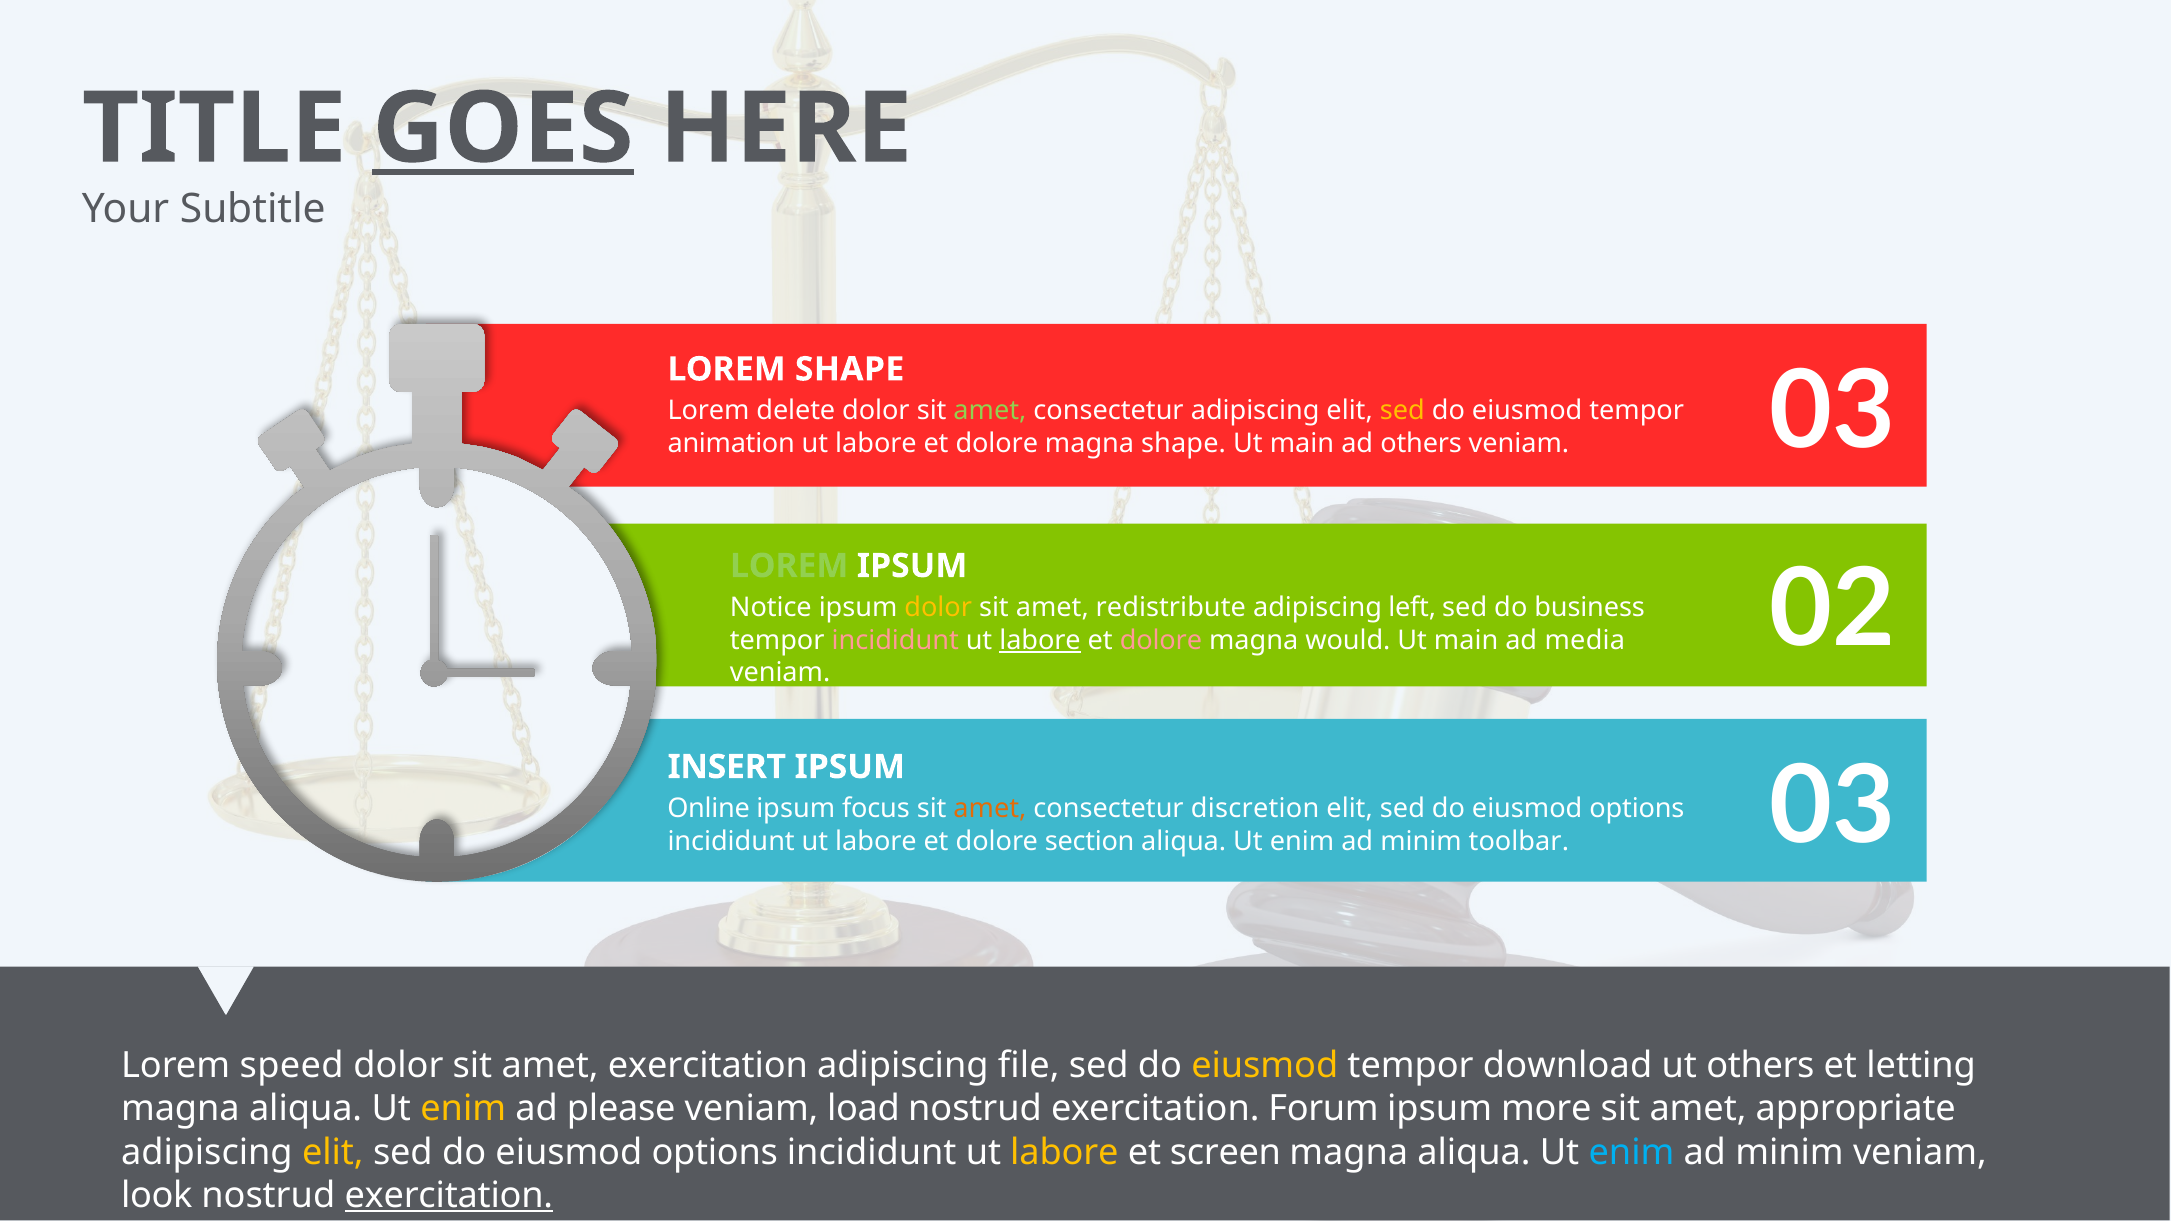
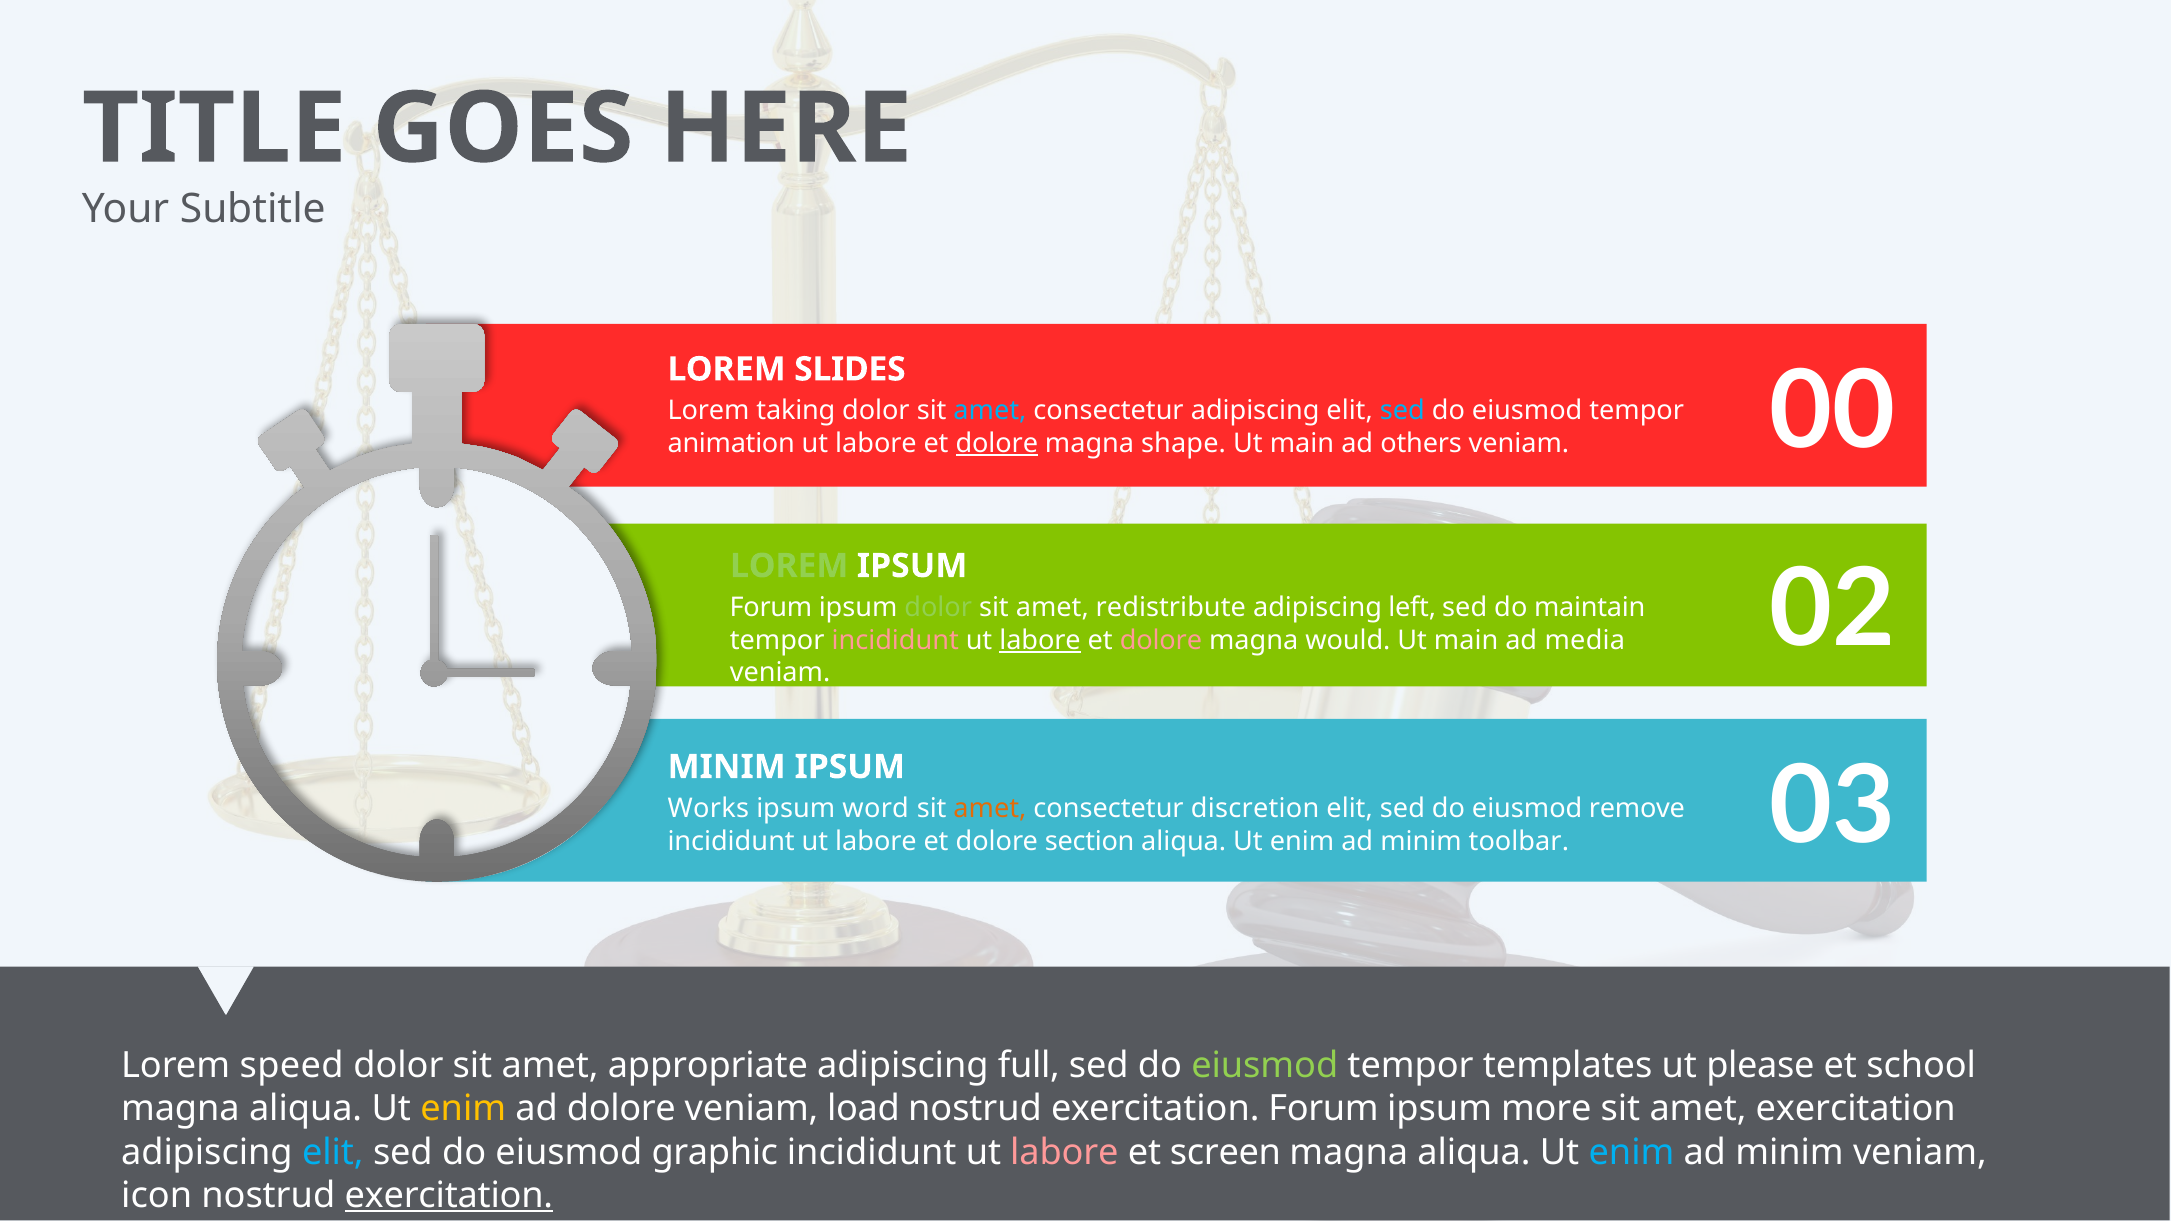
GOES underline: present -> none
LOREM SHAPE: SHAPE -> SLIDES
delete: delete -> taking
amet at (990, 411) colour: light green -> light blue
sed at (1402, 411) colour: yellow -> light blue
dolore at (997, 443) underline: none -> present
veniam 03: 03 -> 00
Notice at (771, 608): Notice -> Forum
dolor at (938, 608) colour: yellow -> light green
business: business -> maintain
INSERT at (727, 767): INSERT -> MINIM
Online: Online -> Works
focus: focus -> word
options at (1637, 809): options -> remove
amet exercitation: exercitation -> appropriate
file: file -> full
eiusmod at (1265, 1066) colour: yellow -> light green
download: download -> templates
ut others: others -> please
letting: letting -> school
ad please: please -> dolore
amet appropriate: appropriate -> exercitation
elit at (333, 1153) colour: yellow -> light blue
options at (715, 1153): options -> graphic
labore at (1064, 1153) colour: yellow -> pink
look: look -> icon
